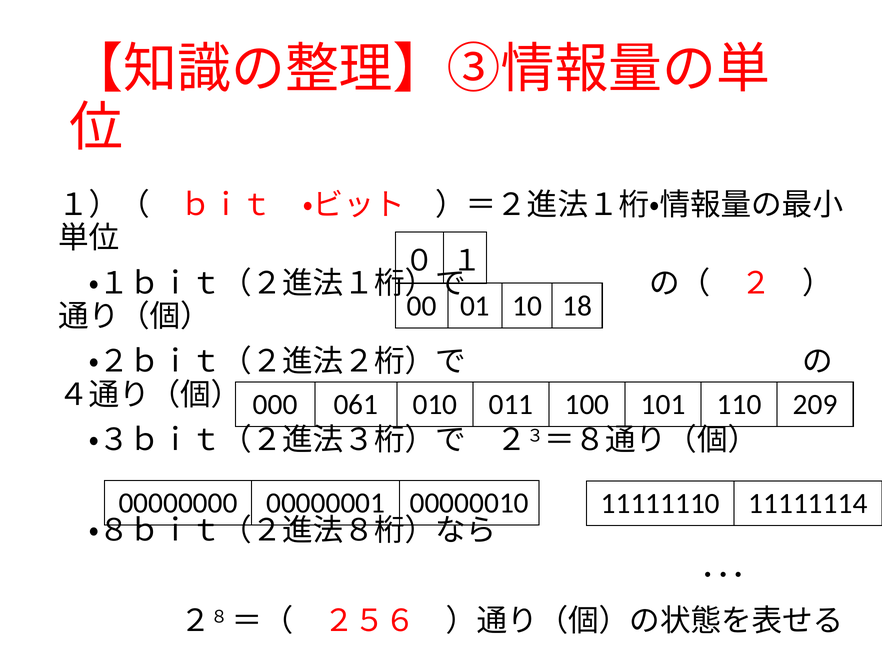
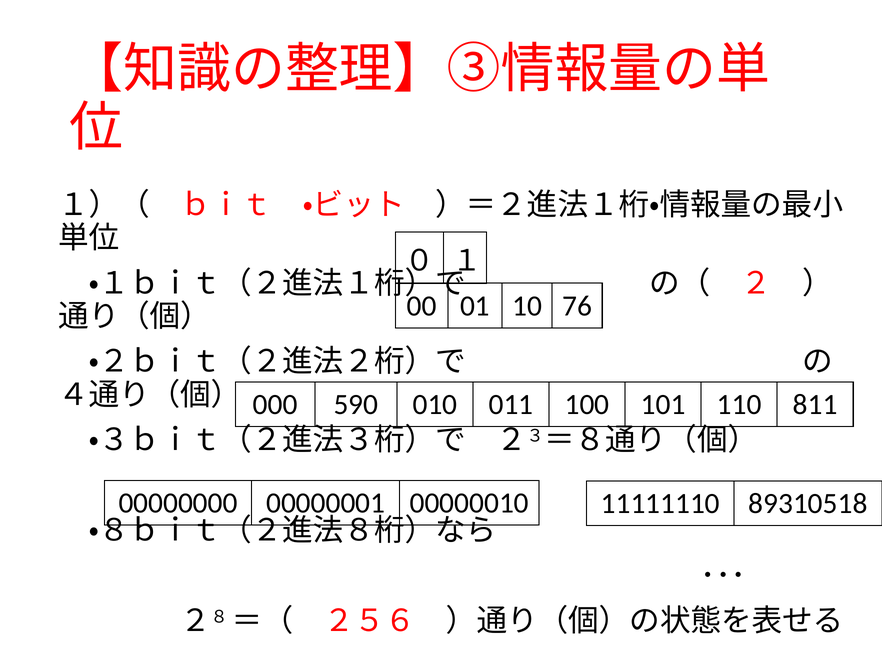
18: 18 -> 76
061: 061 -> 590
209: 209 -> 811
11111114: 11111114 -> 89310518
